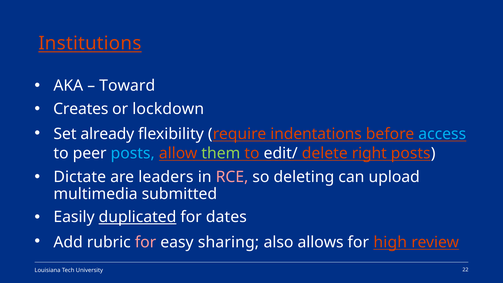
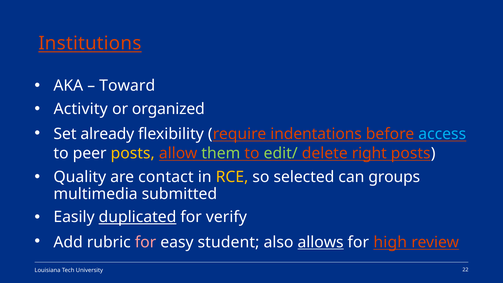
Creates: Creates -> Activity
lockdown: lockdown -> organized
posts at (133, 153) colour: light blue -> yellow
edit/ colour: white -> light green
Dictate: Dictate -> Quality
leaders: leaders -> contact
RCE colour: pink -> yellow
deleting: deleting -> selected
upload: upload -> groups
dates: dates -> verify
sharing: sharing -> student
allows underline: none -> present
